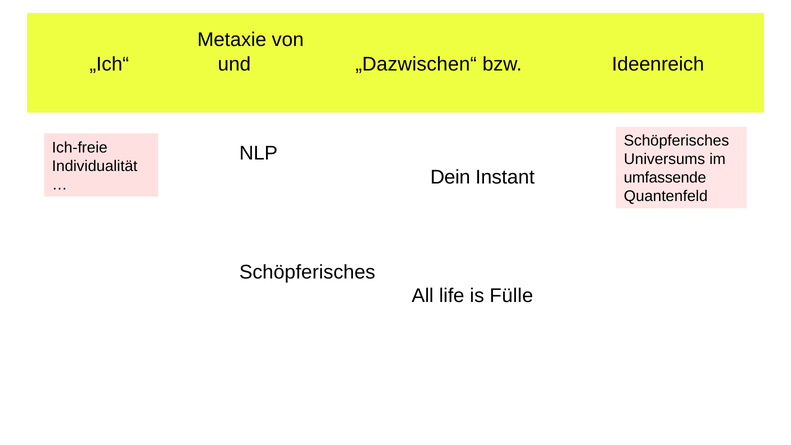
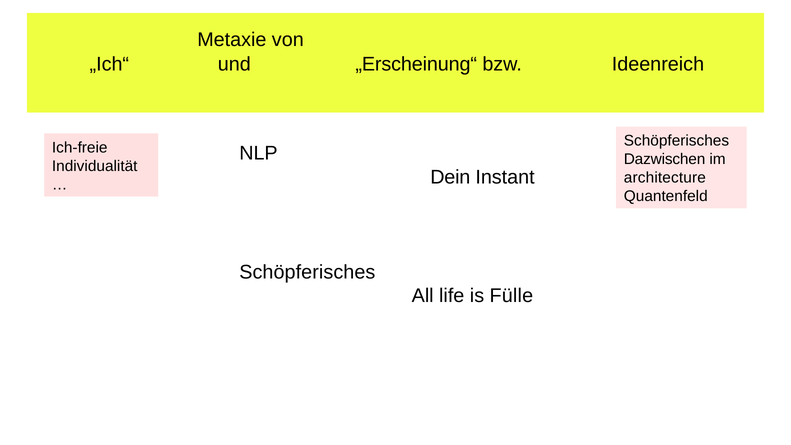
„Dazwischen“: „Dazwischen“ -> „Erscheinung“
Universums: Universums -> Dazwischen
umfassende: umfassende -> architecture
